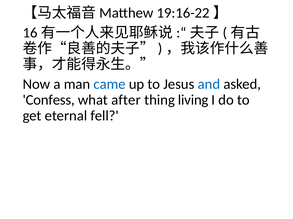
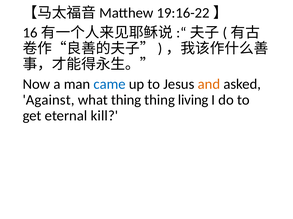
and colour: blue -> orange
Confess: Confess -> Against
what after: after -> thing
fell: fell -> kill
